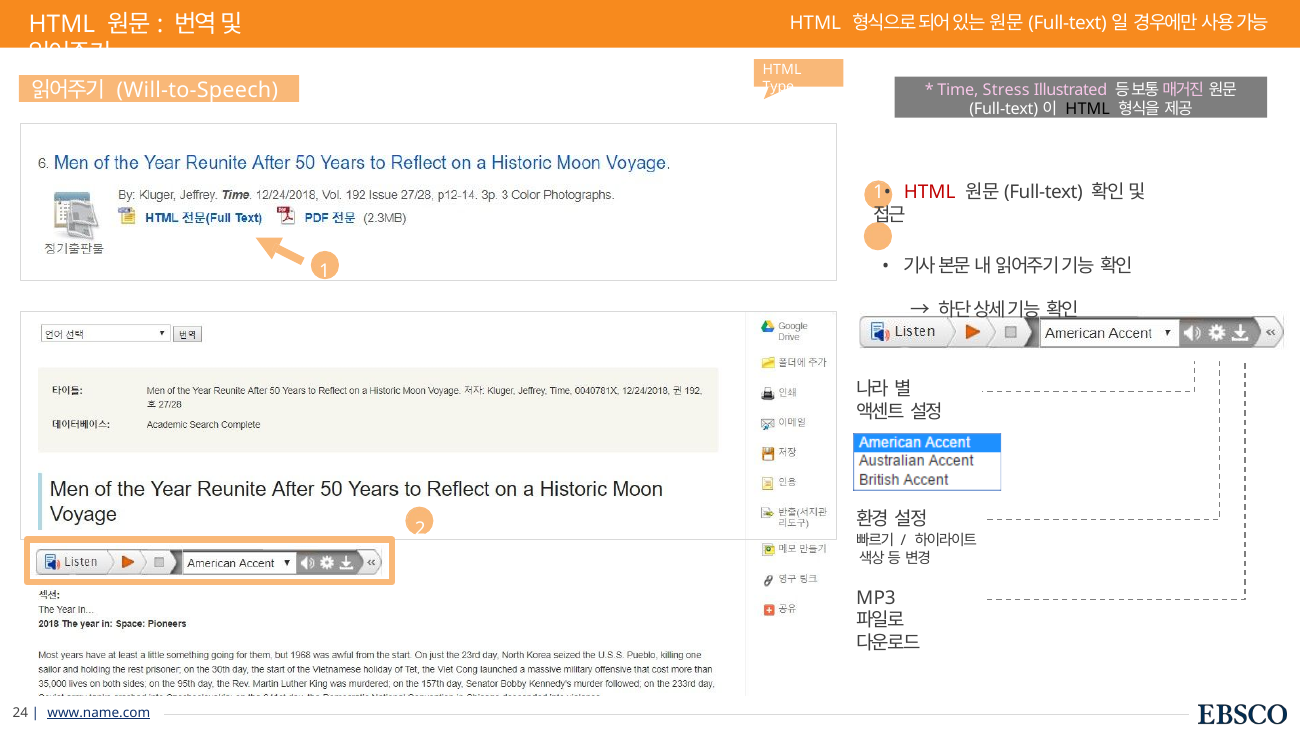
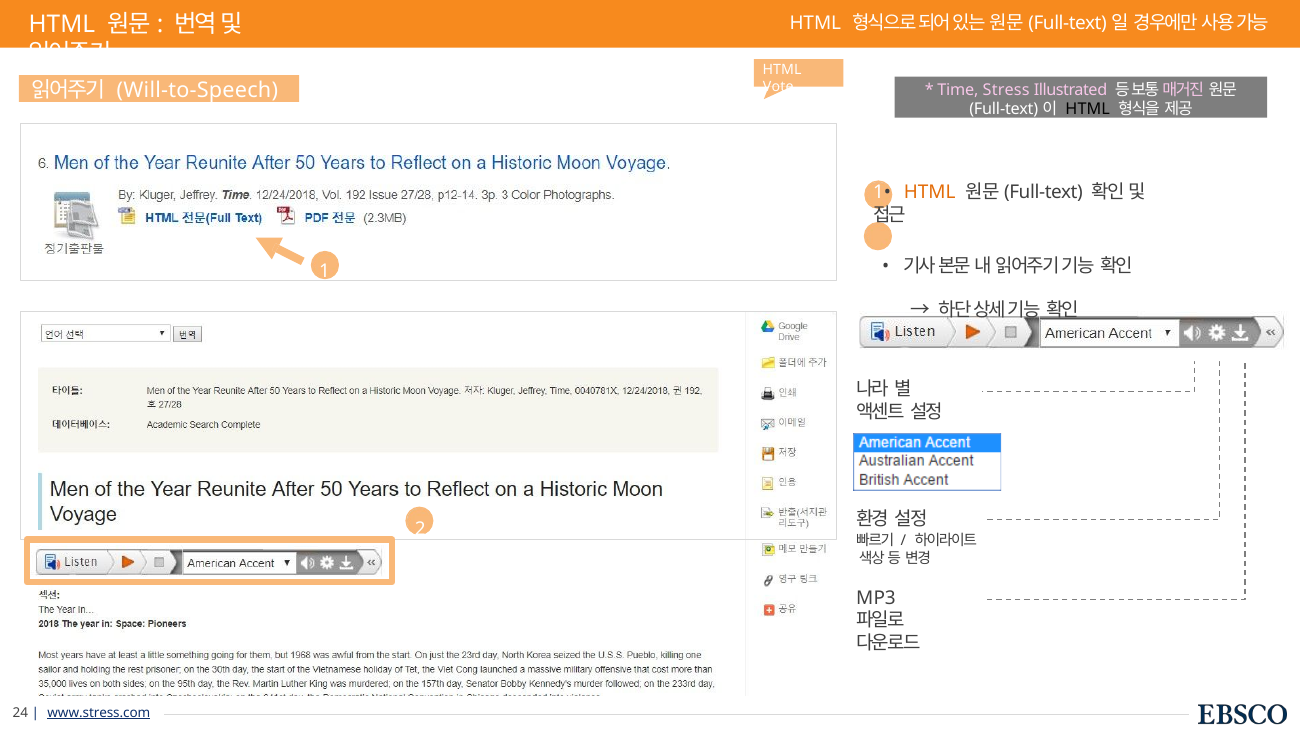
Type: Type -> Vote
HTML at (930, 192) colour: red -> orange
www.name.com: www.name.com -> www.stress.com
